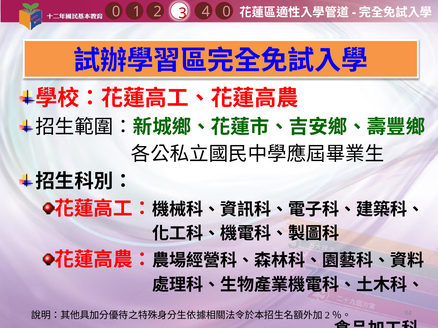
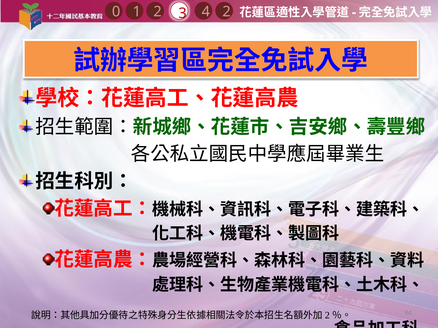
4 0: 0 -> 2
